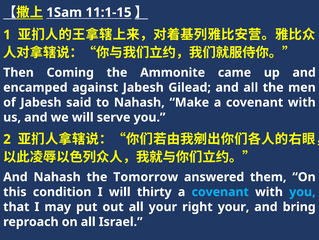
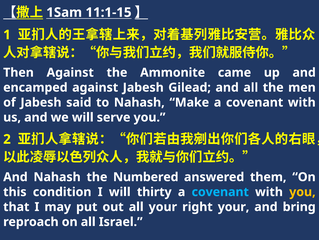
Then Coming: Coming -> Against
Tomorrow: Tomorrow -> Numbered
you at (302, 191) colour: light blue -> yellow
